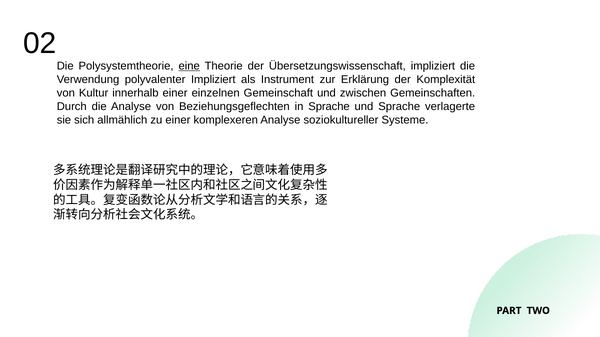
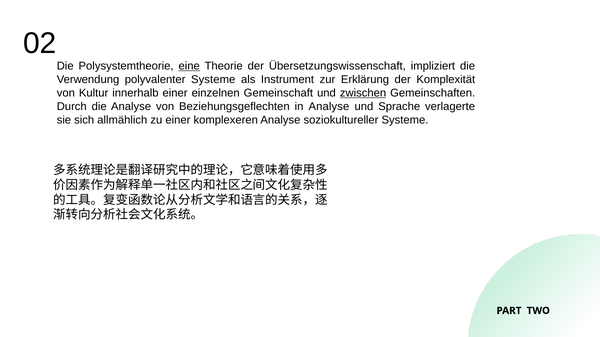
polyvalenter Impliziert: Impliziert -> Systeme
zwischen underline: none -> present
in Sprache: Sprache -> Analyse
